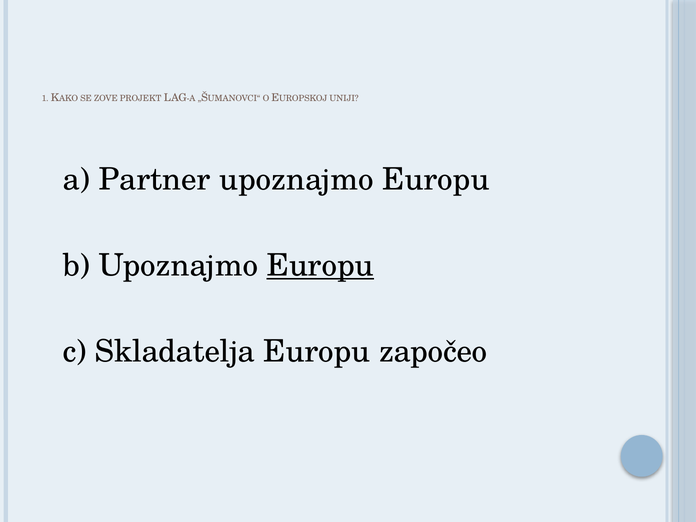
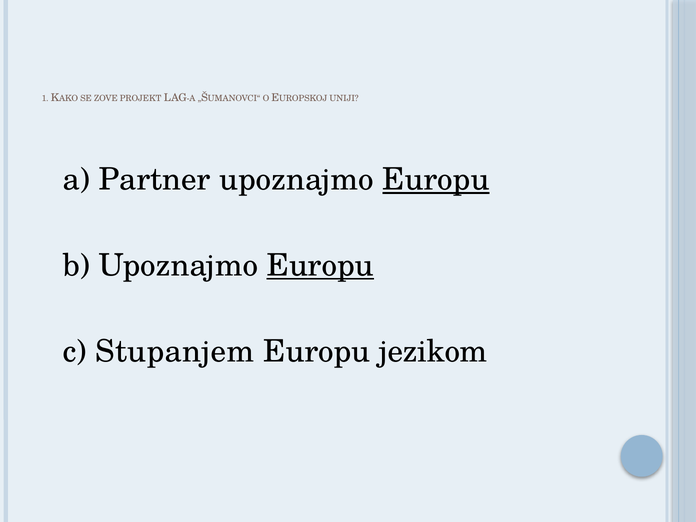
Europu at (436, 180) underline: none -> present
Skladatelja: Skladatelja -> Stupanjem
započeo: započeo -> jezikom
